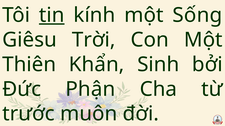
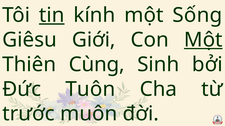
Trời: Trời -> Giới
Một at (203, 40) underline: none -> present
Khẩn: Khẩn -> Cùng
Phận: Phận -> Tuôn
